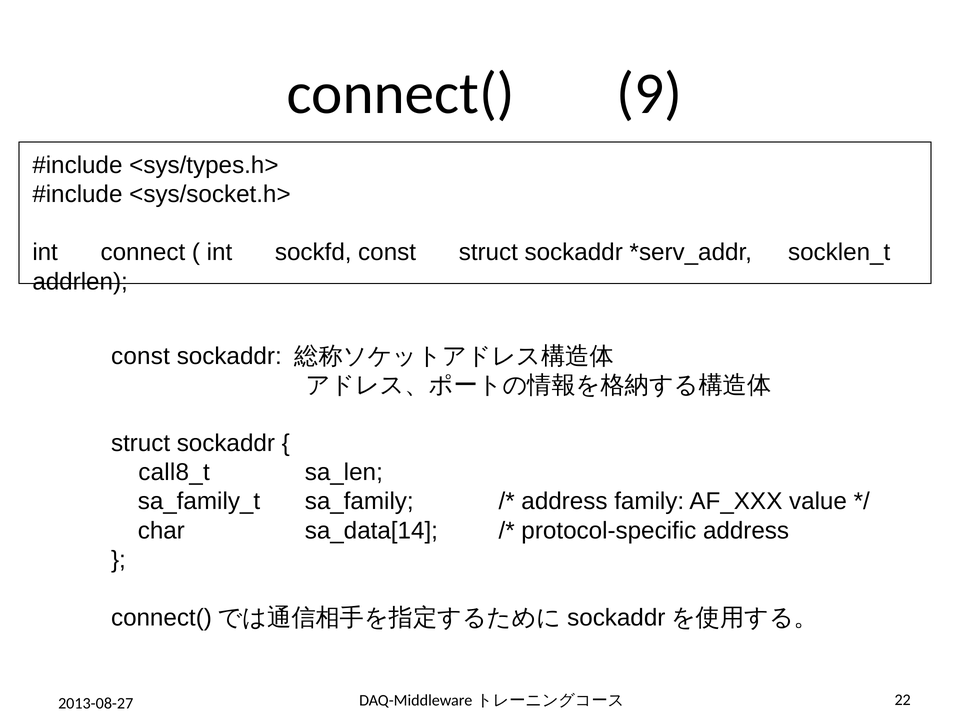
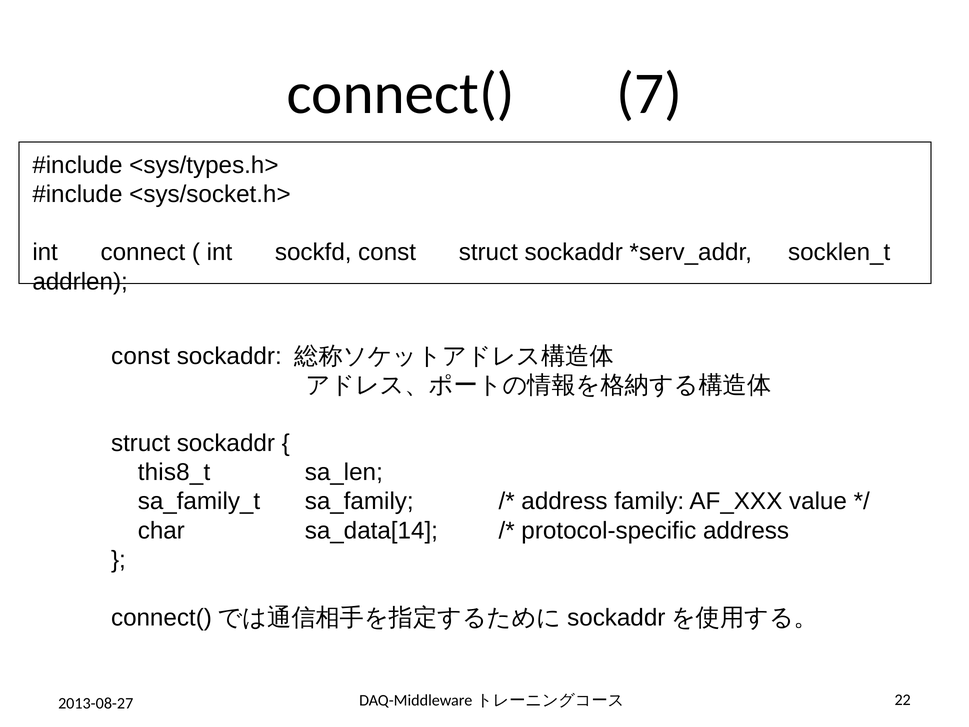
9: 9 -> 7
call8_t: call8_t -> this8_t
